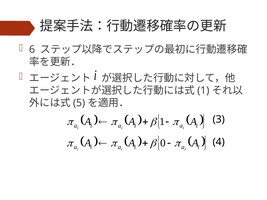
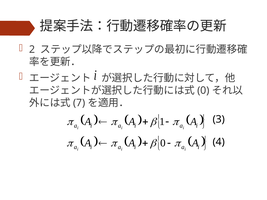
6: 6 -> 2
1 at (203, 91): 1 -> 0
5: 5 -> 7
